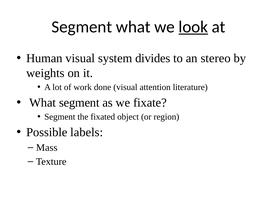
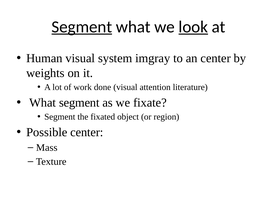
Segment at (82, 27) underline: none -> present
divides: divides -> imgray
an stereo: stereo -> center
Possible labels: labels -> center
